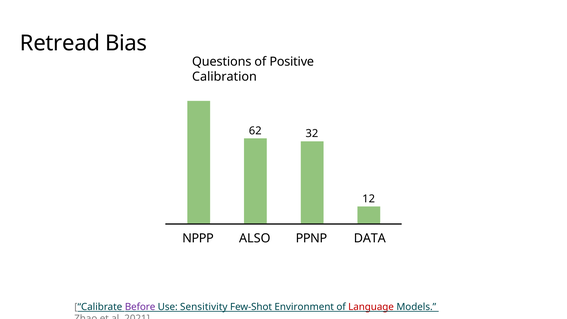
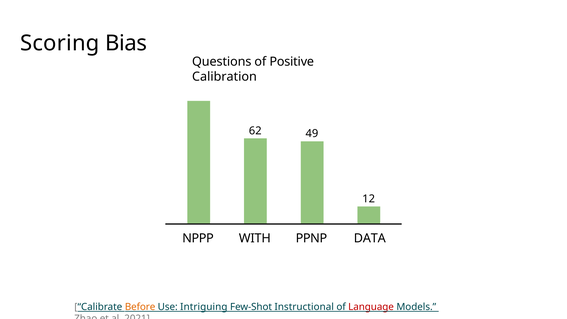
Retread: Retread -> Scoring
32: 32 -> 49
ALSO: ALSO -> WITH
Before colour: purple -> orange
Sensitivity: Sensitivity -> Intriguing
Environment: Environment -> Instructional
